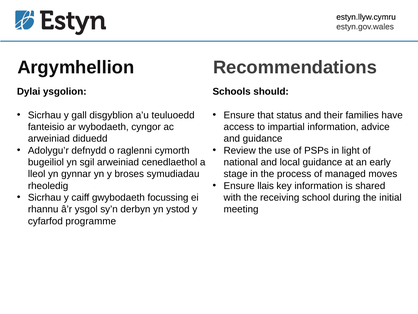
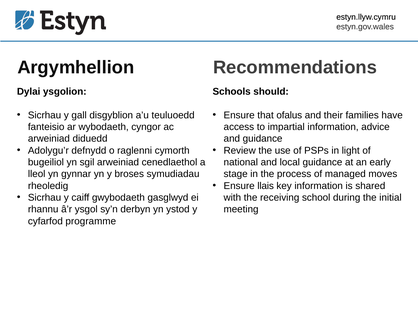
status: status -> ofalus
focussing: focussing -> gasglwyd
